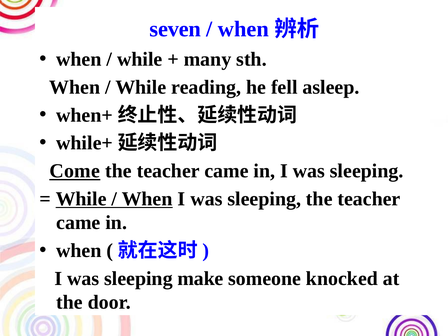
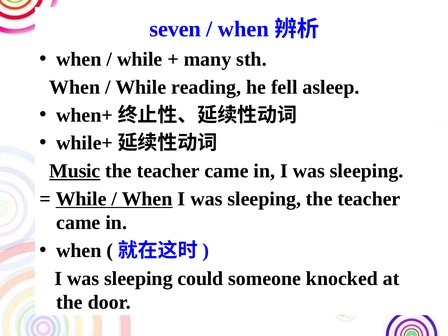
Come: Come -> Music
make: make -> could
